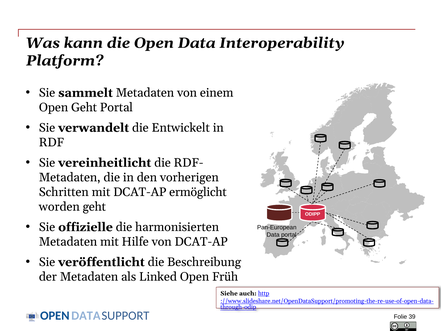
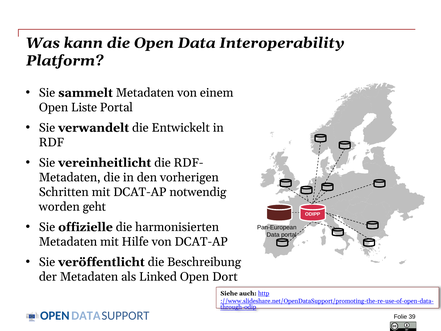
Open Geht: Geht -> Liste
ermöglicht: ermöglicht -> notwendig
Früh: Früh -> Dort
